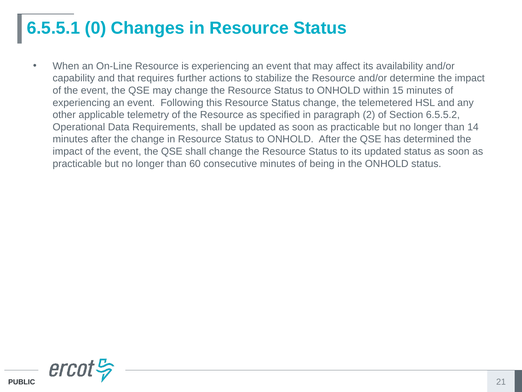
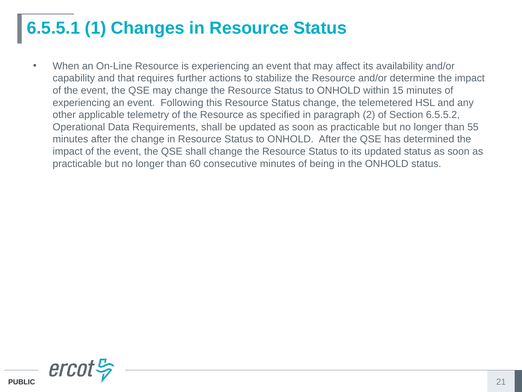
0: 0 -> 1
14: 14 -> 55
